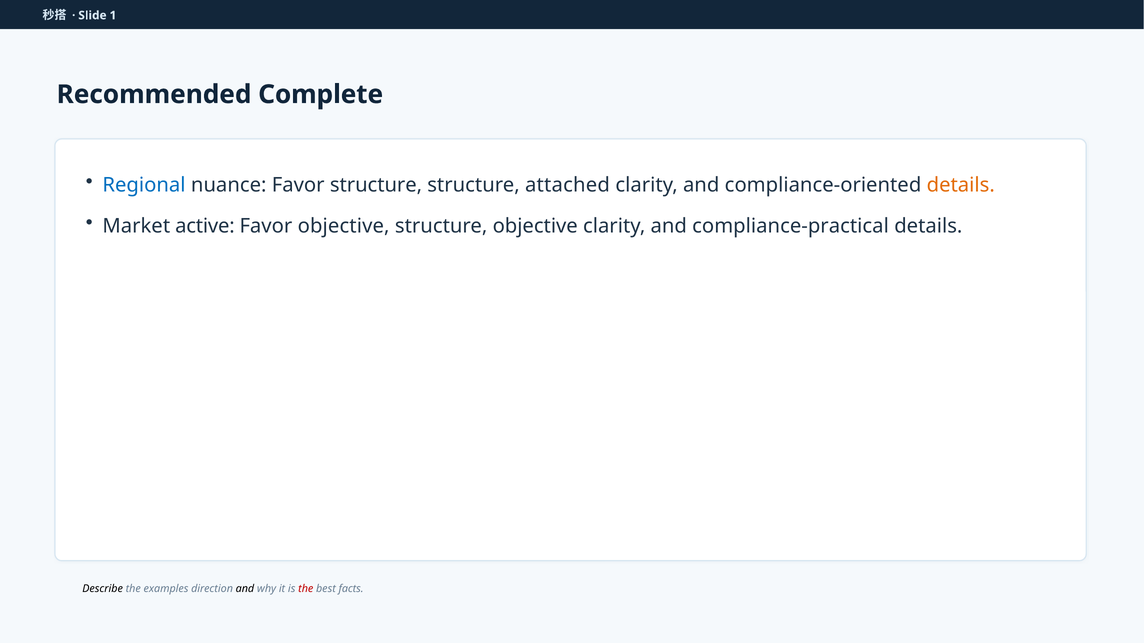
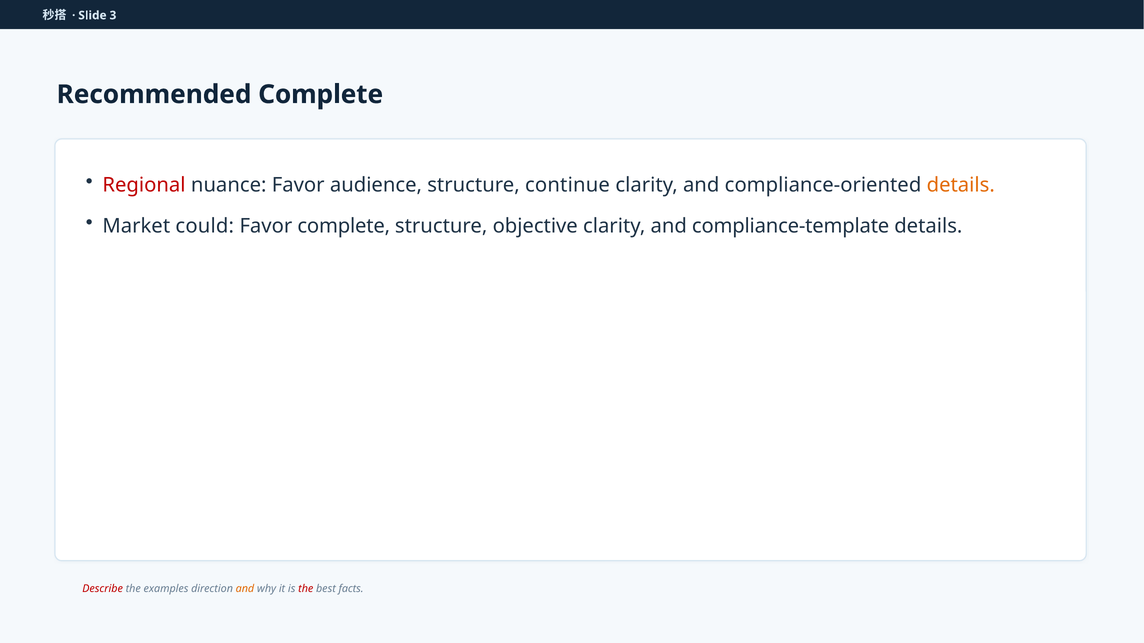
1: 1 -> 3
Regional colour: blue -> red
Favor structure: structure -> audience
attached: attached -> continue
active: active -> could
Favor objective: objective -> complete
compliance-practical: compliance-practical -> compliance-template
Describe colour: black -> red
and at (245, 589) colour: black -> orange
